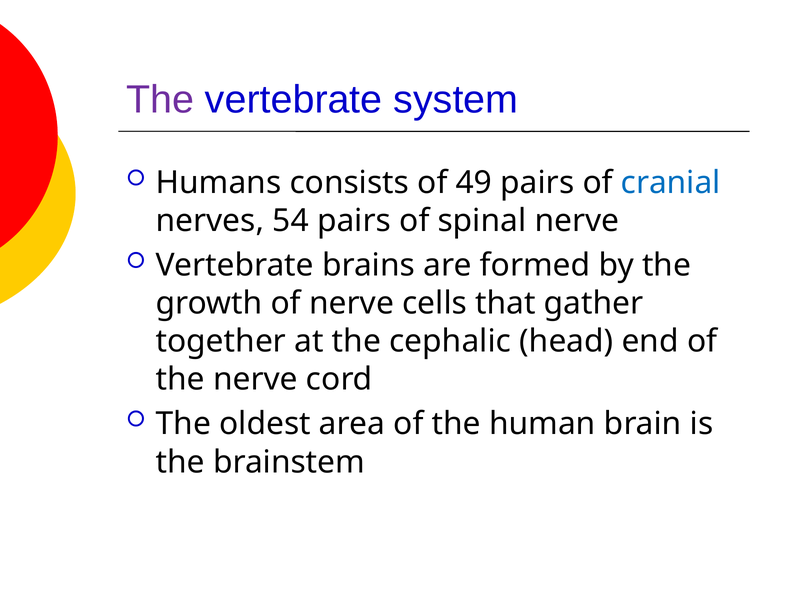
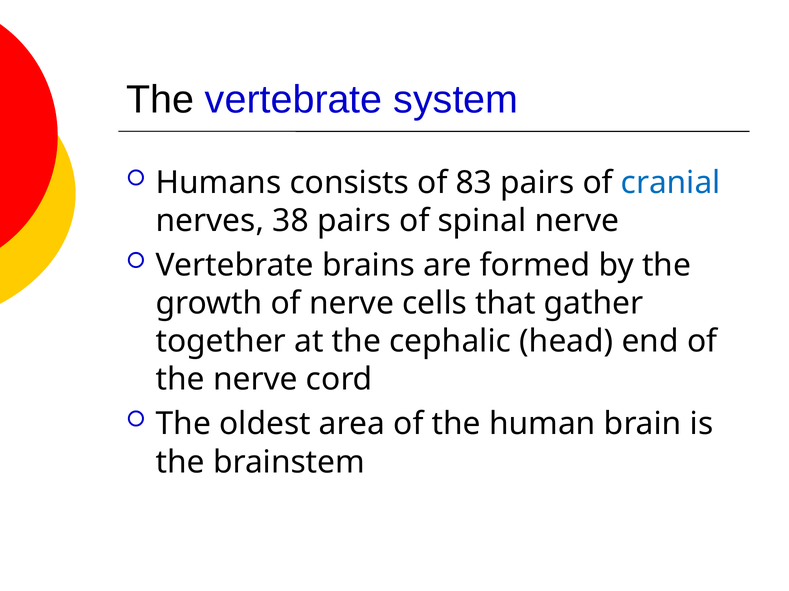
The at (160, 100) colour: purple -> black
49: 49 -> 83
54: 54 -> 38
